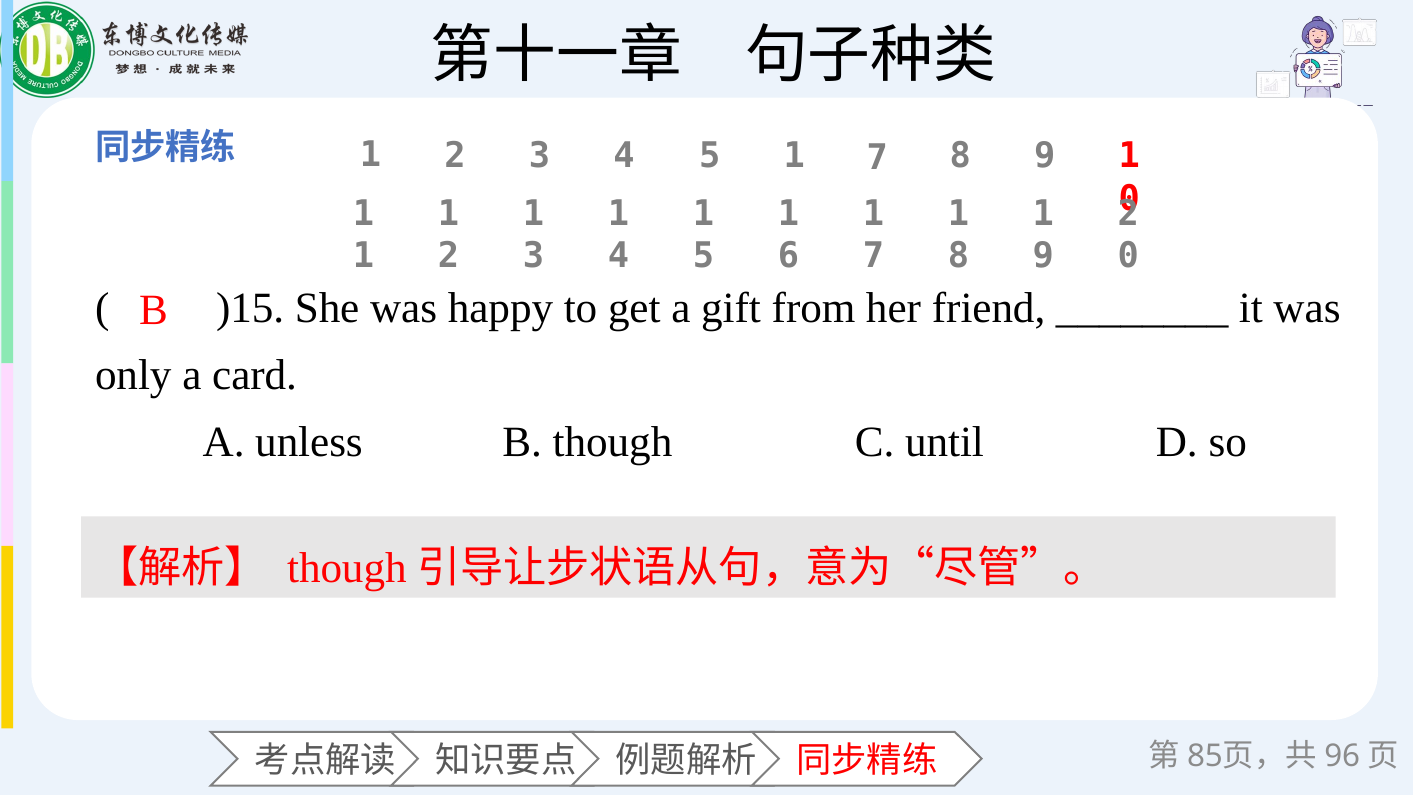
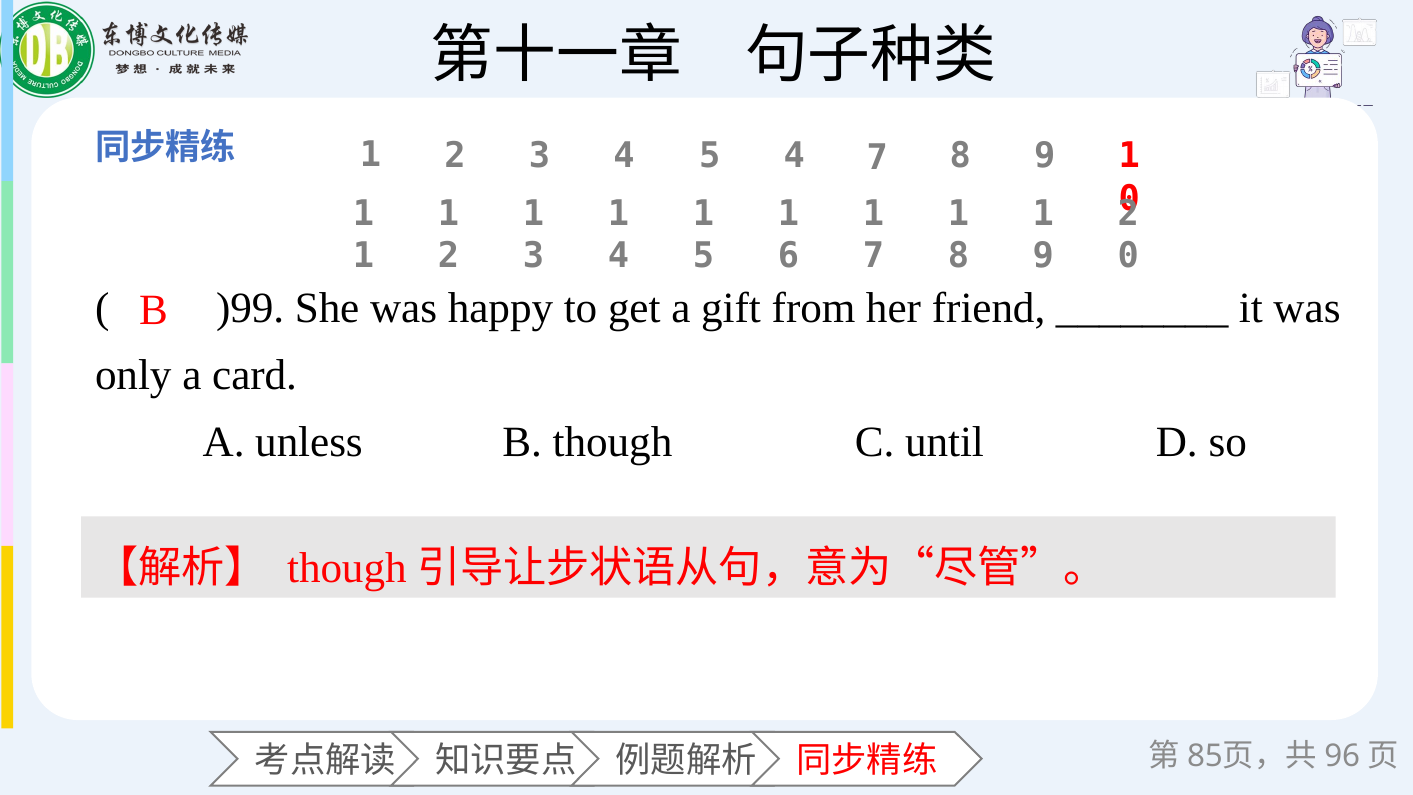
4 5 1: 1 -> 4
)15: )15 -> )99
